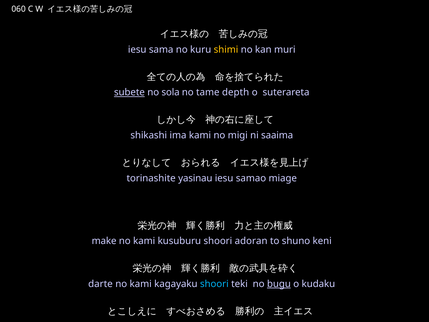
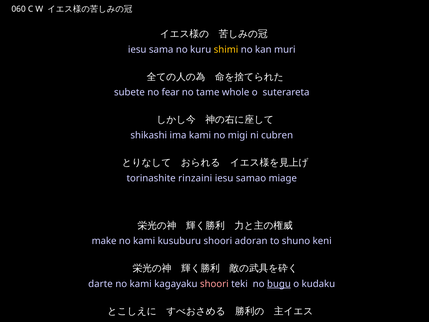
subete underline: present -> none
sola: sola -> fear
depth: depth -> whole
saaima: saaima -> cubren
yasinau: yasinau -> rinzaini
shoori at (214, 284) colour: light blue -> pink
